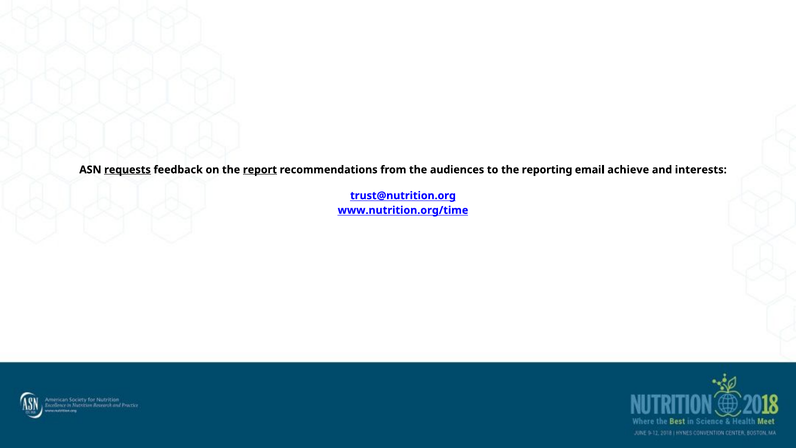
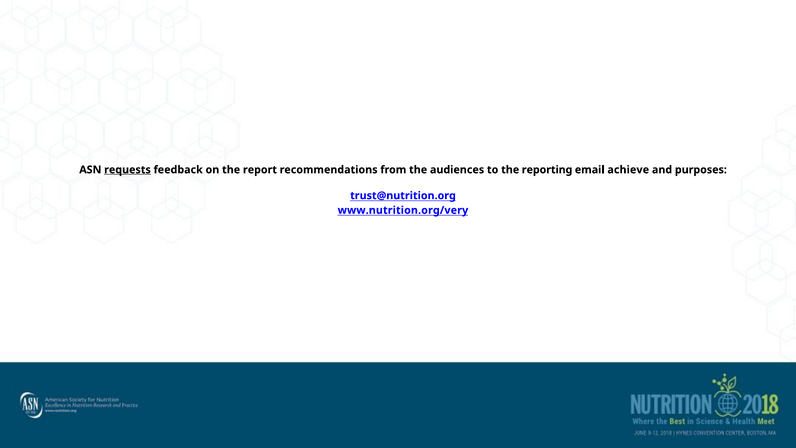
report underline: present -> none
interests: interests -> purposes
www.nutrition.org/time: www.nutrition.org/time -> www.nutrition.org/very
